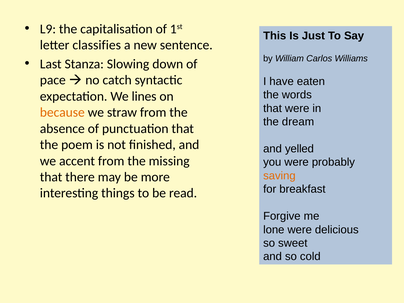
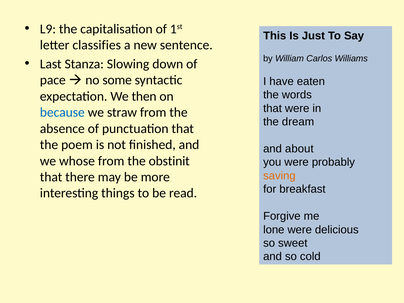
catch: catch -> some
lines: lines -> then
because colour: orange -> blue
yelled: yelled -> about
accent: accent -> whose
missing: missing -> obstinit
